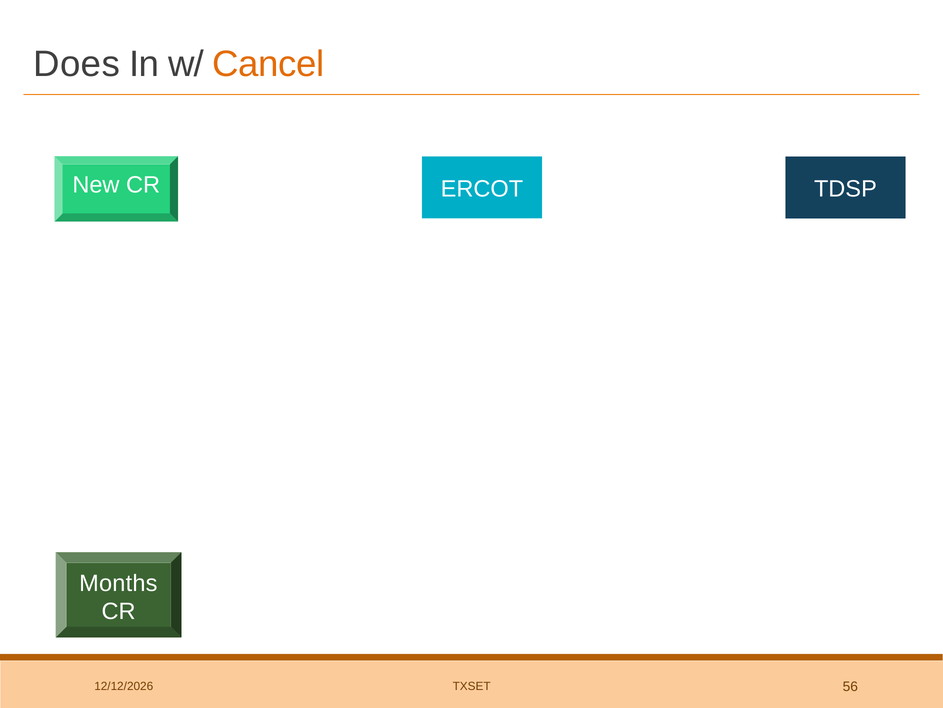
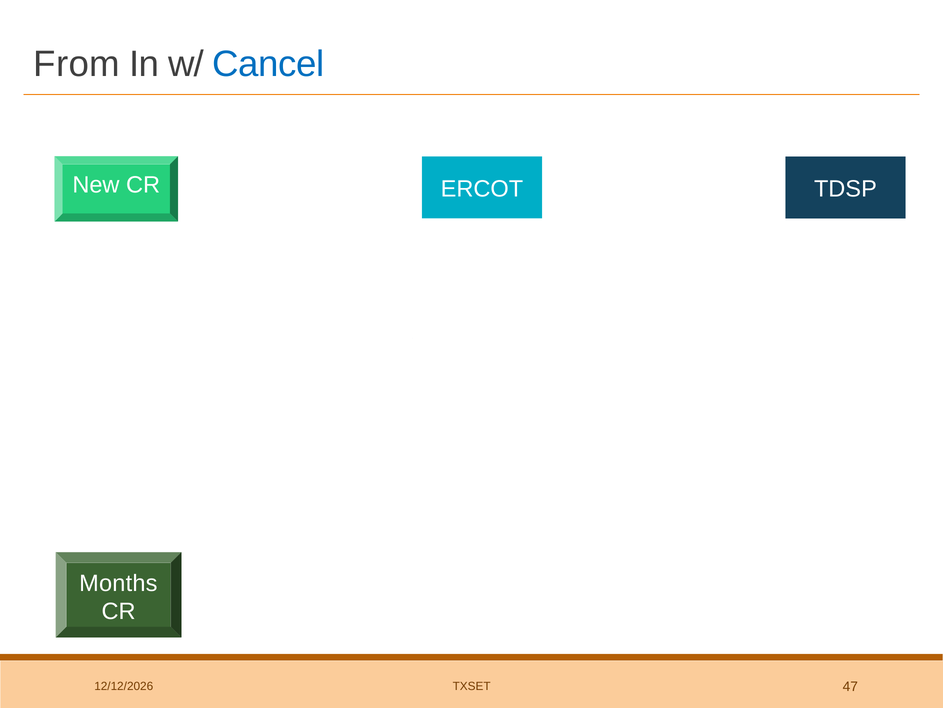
Does: Does -> From
Cancel colour: orange -> blue
56: 56 -> 47
